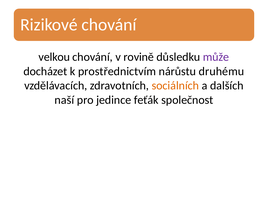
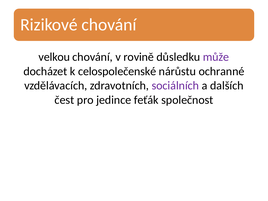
prostřednictvím: prostřednictvím -> celospolečenské
druhému: druhému -> ochranné
sociálních colour: orange -> purple
naší: naší -> čest
